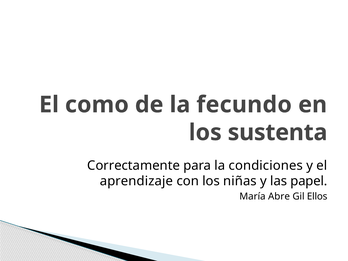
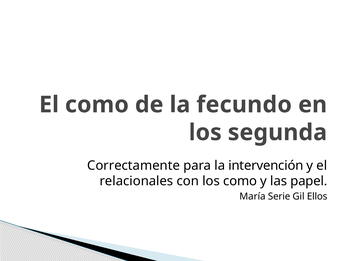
sustenta: sustenta -> segunda
condiciones: condiciones -> intervención
aprendizaje: aprendizaje -> relacionales
los niñas: niñas -> como
Abre: Abre -> Serie
